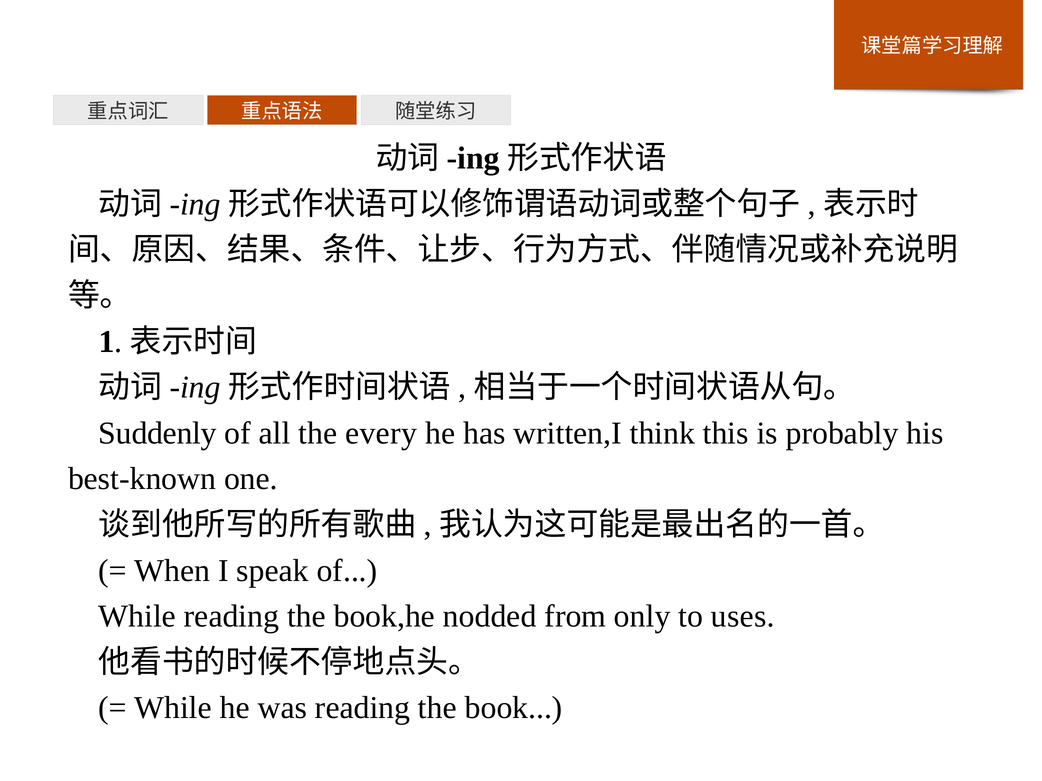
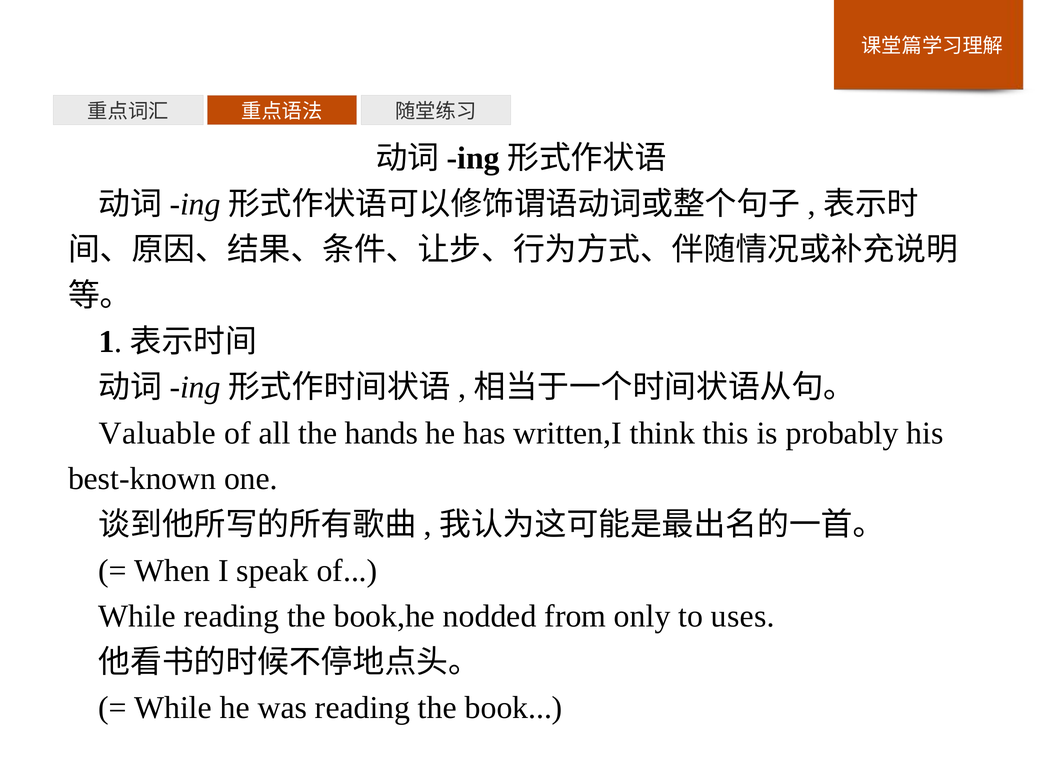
Suddenly: Suddenly -> Valuable
every: every -> hands
